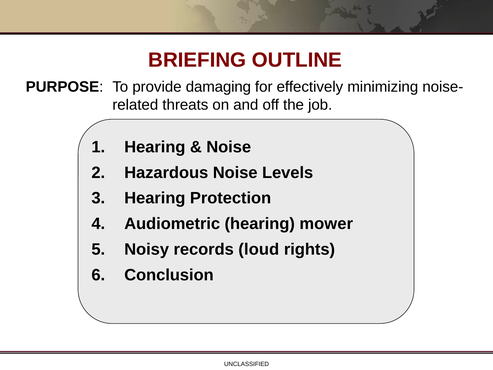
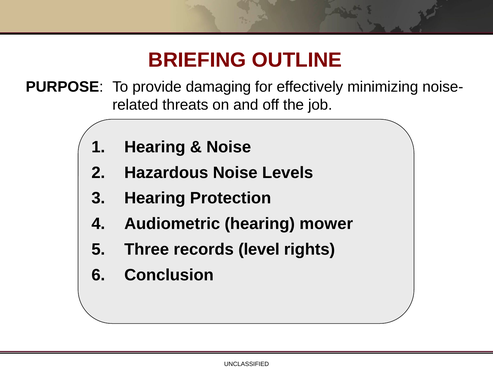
Noisy: Noisy -> Three
loud: loud -> level
